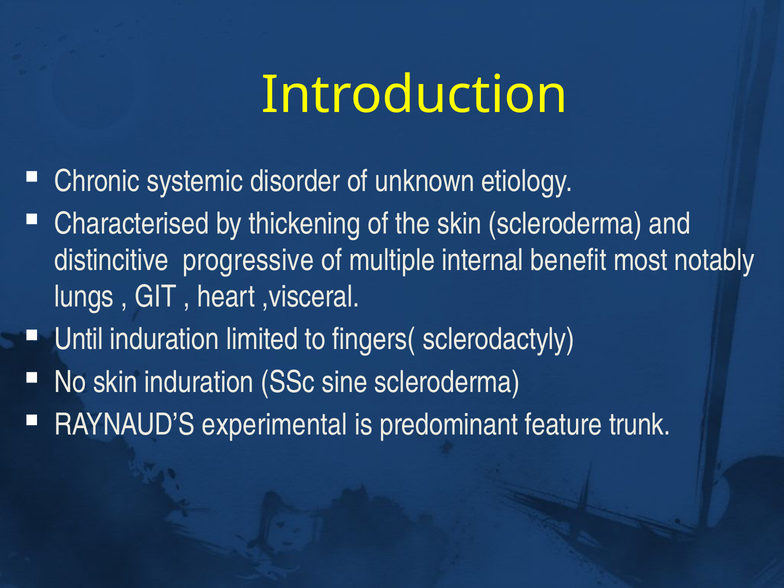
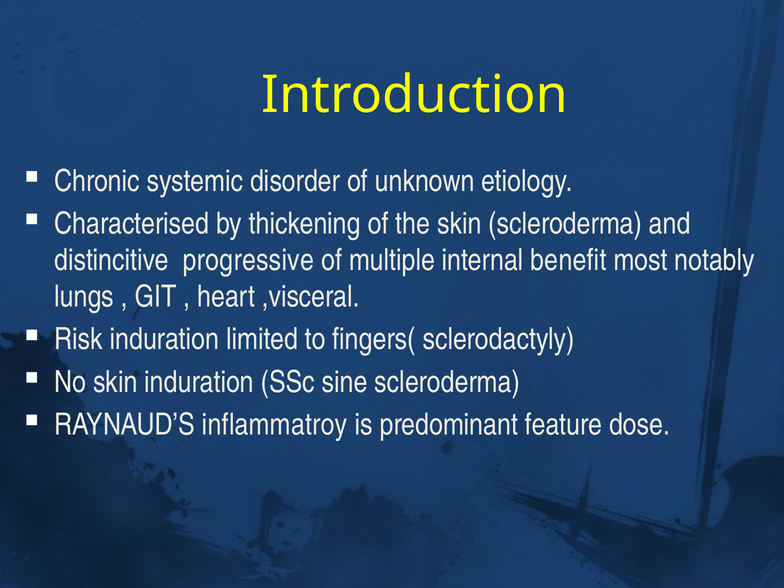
Until: Until -> Risk
experimental: experimental -> inflammatroy
trunk: trunk -> dose
